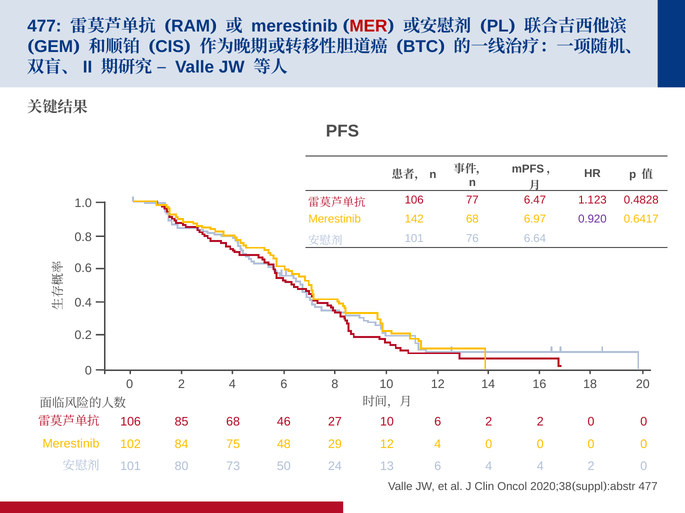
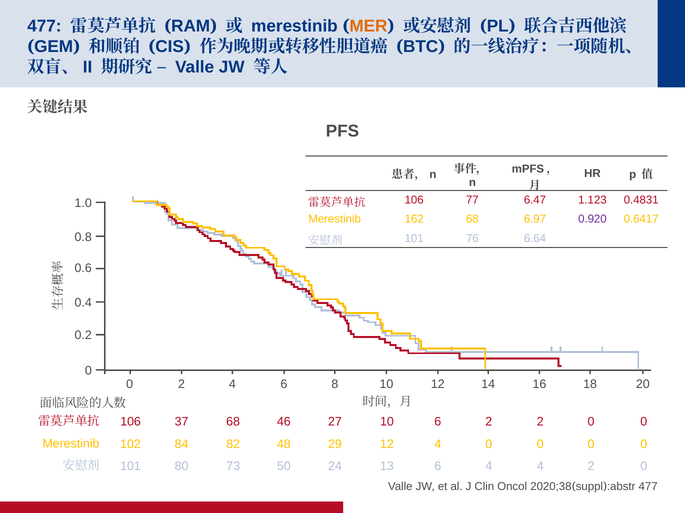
MER colour: red -> orange
0.4828: 0.4828 -> 0.4831
142: 142 -> 162
85: 85 -> 37
75: 75 -> 82
